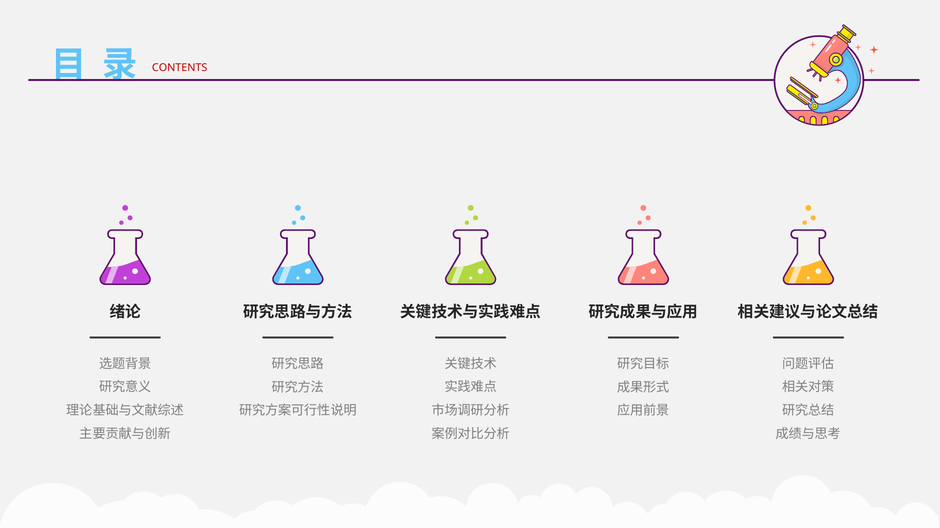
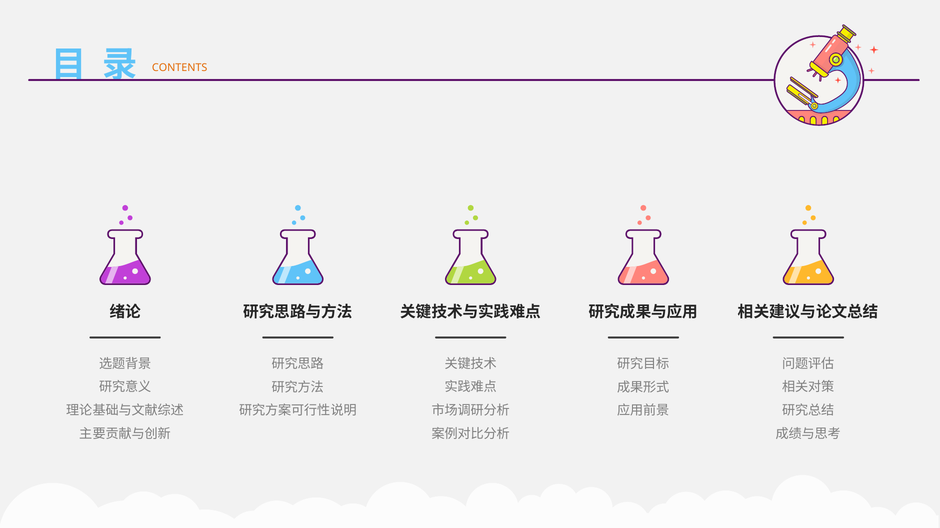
CONTENTS colour: red -> orange
